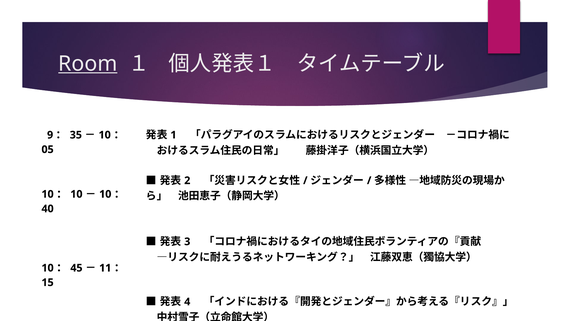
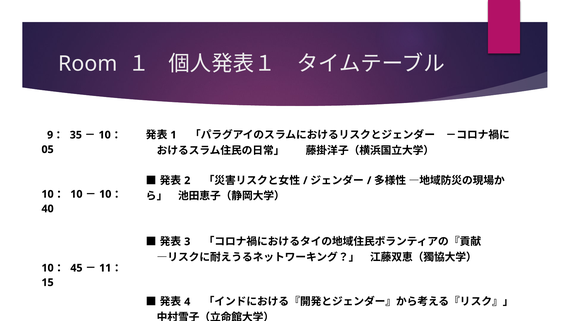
Room underline: present -> none
